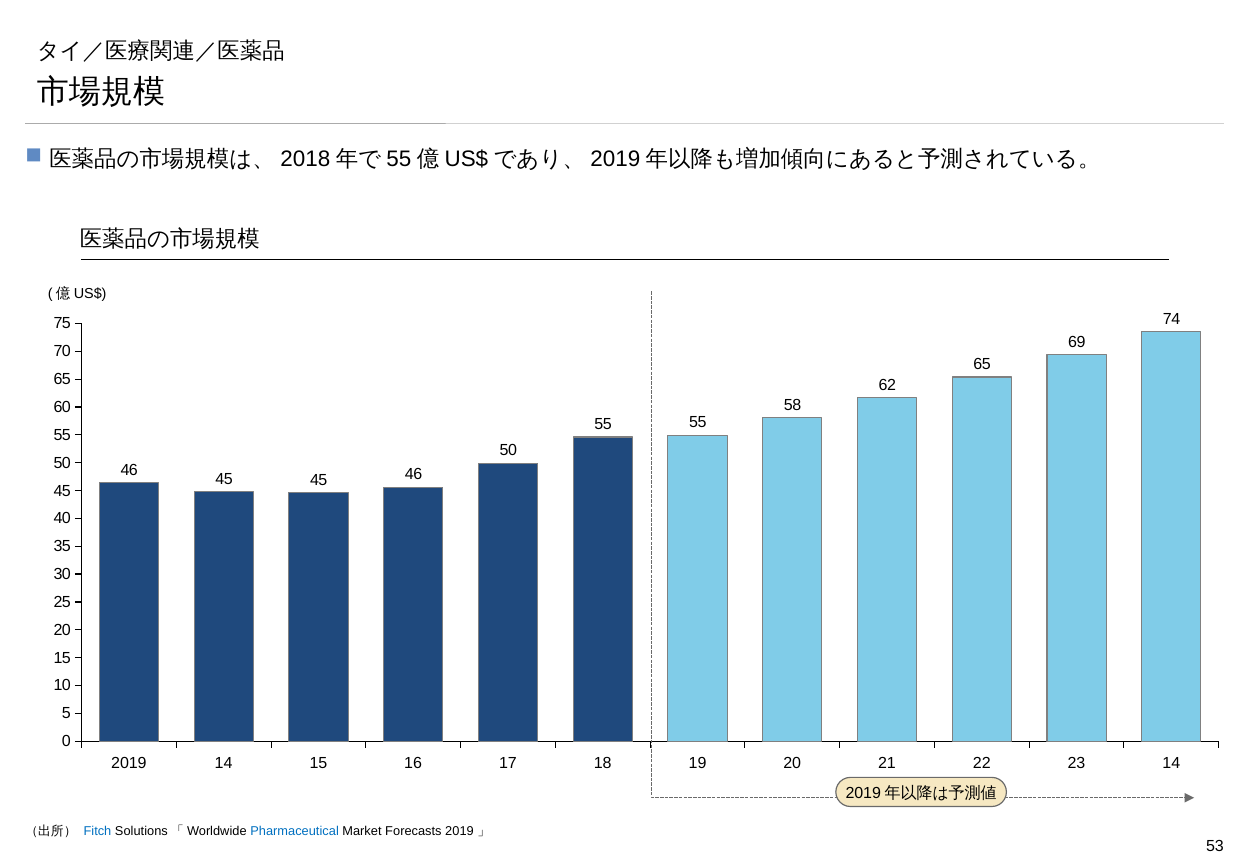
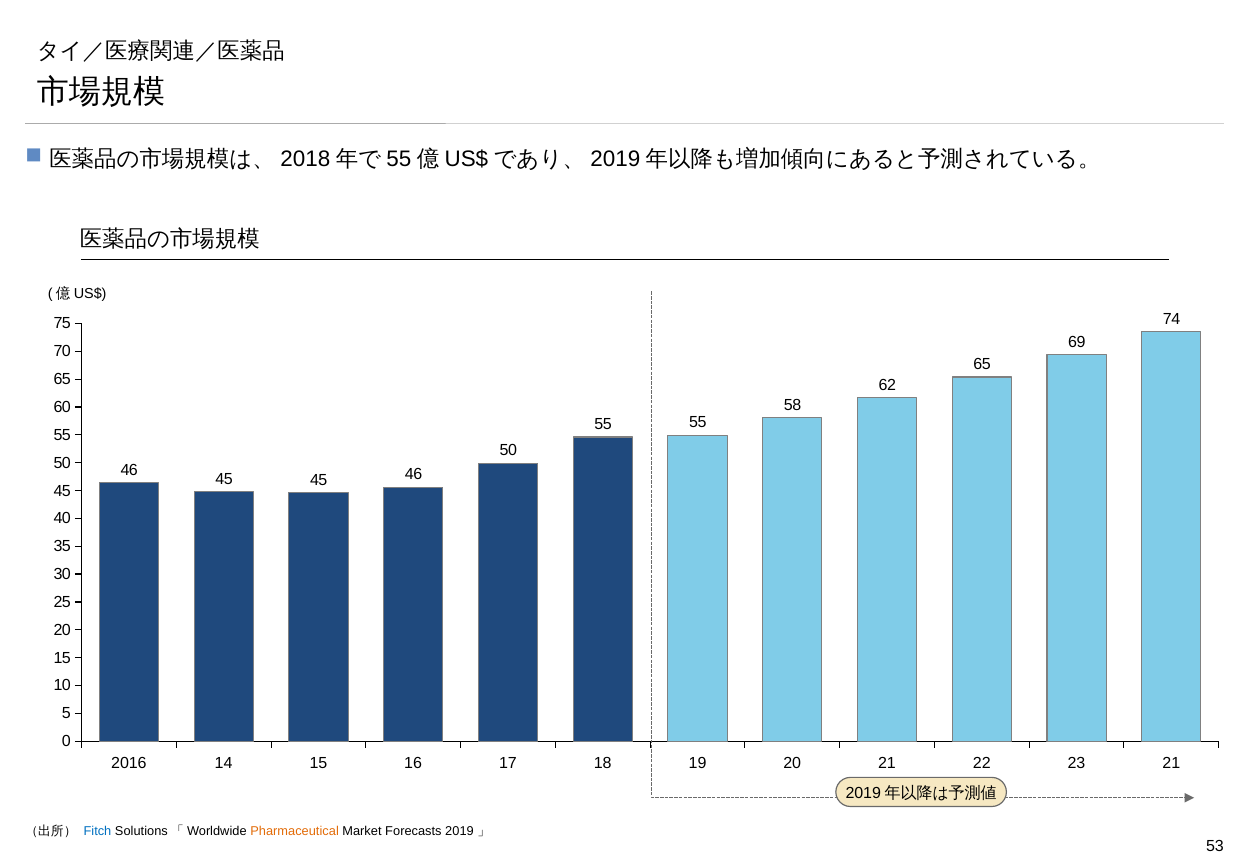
2019 at (129, 763): 2019 -> 2016
15 14: 14 -> 21
Pharmaceutical colour: blue -> orange
